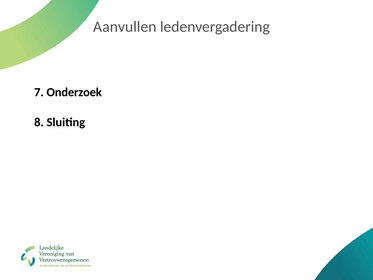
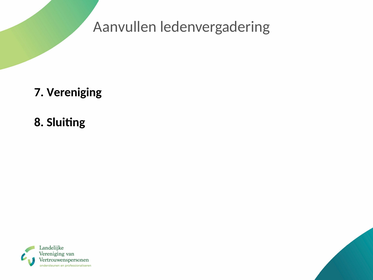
Onderzoek: Onderzoek -> Vereniging
